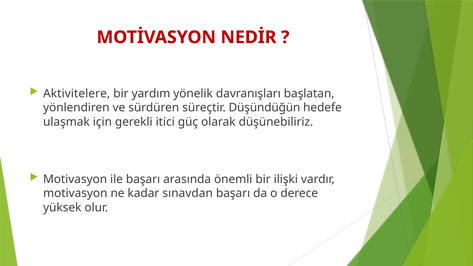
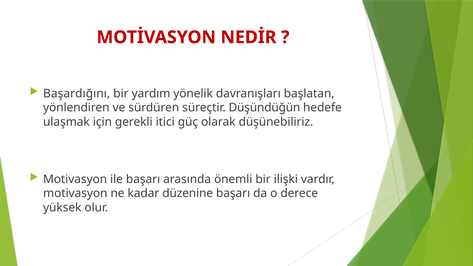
Aktivitelere: Aktivitelere -> Başardığını
sınavdan: sınavdan -> düzenine
